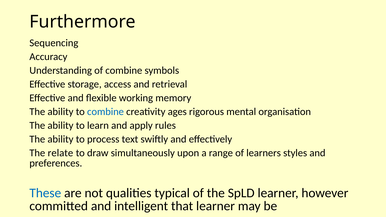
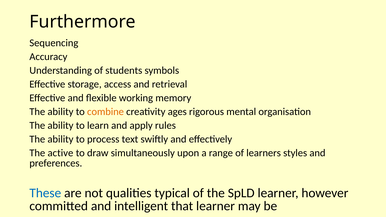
of combine: combine -> students
combine at (105, 112) colour: blue -> orange
relate: relate -> active
